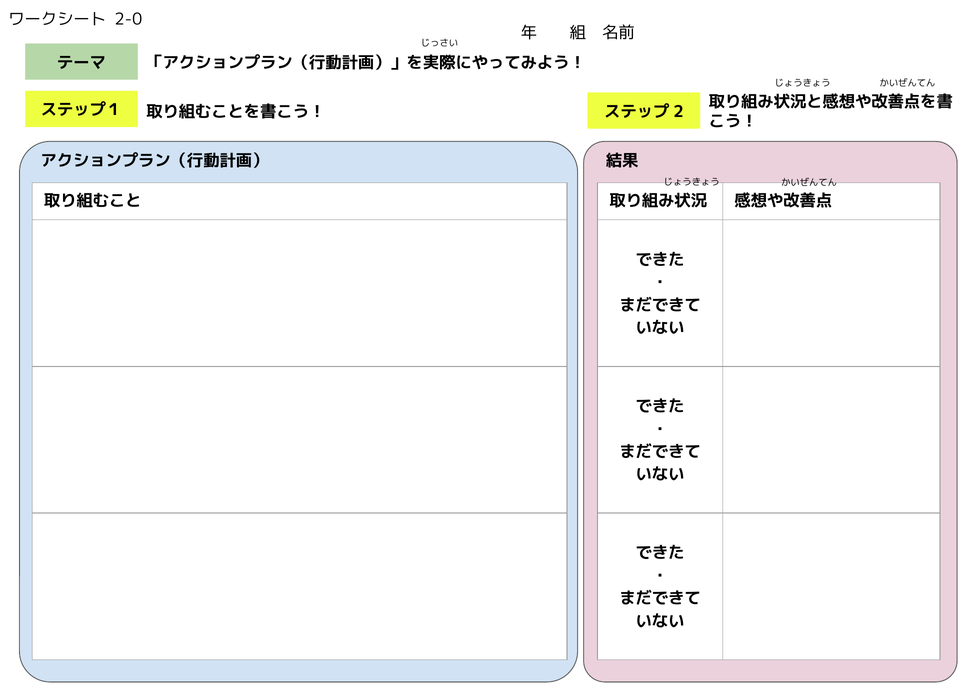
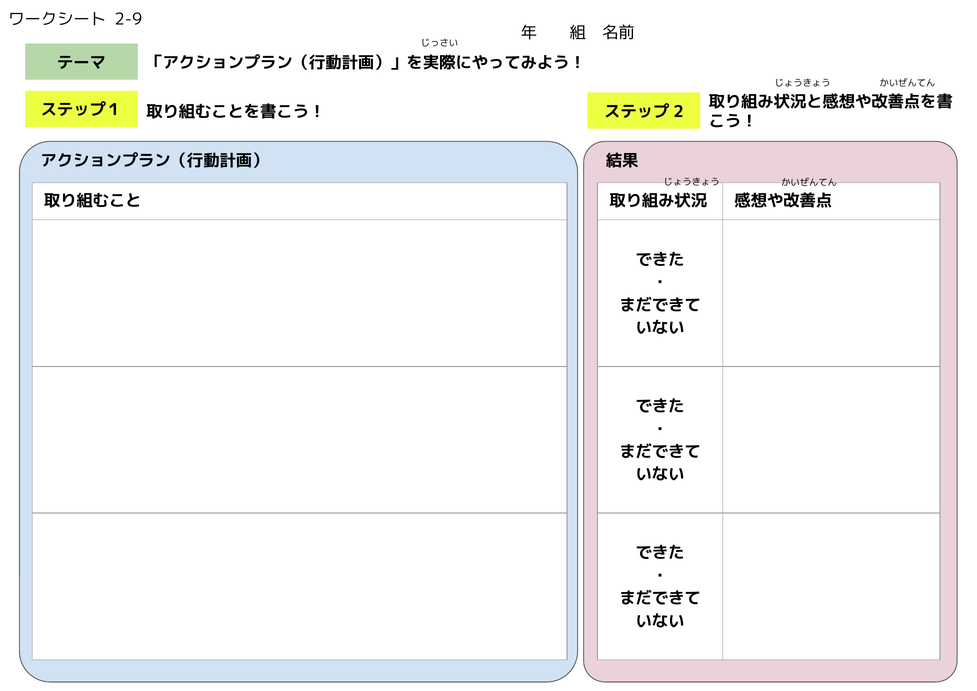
2-0: 2-0 -> 2-9
